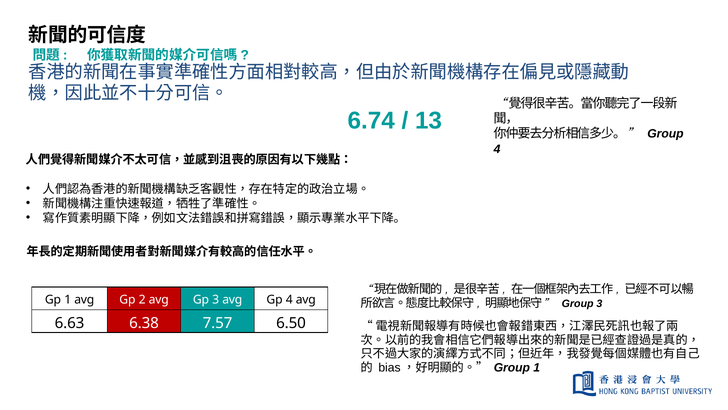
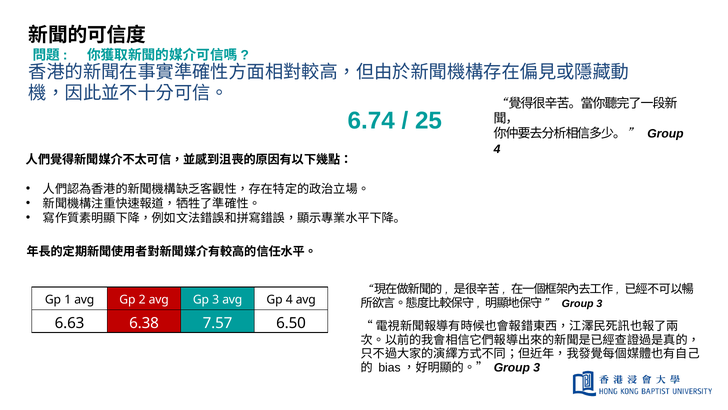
13: 13 -> 25
1 at (537, 367): 1 -> 3
